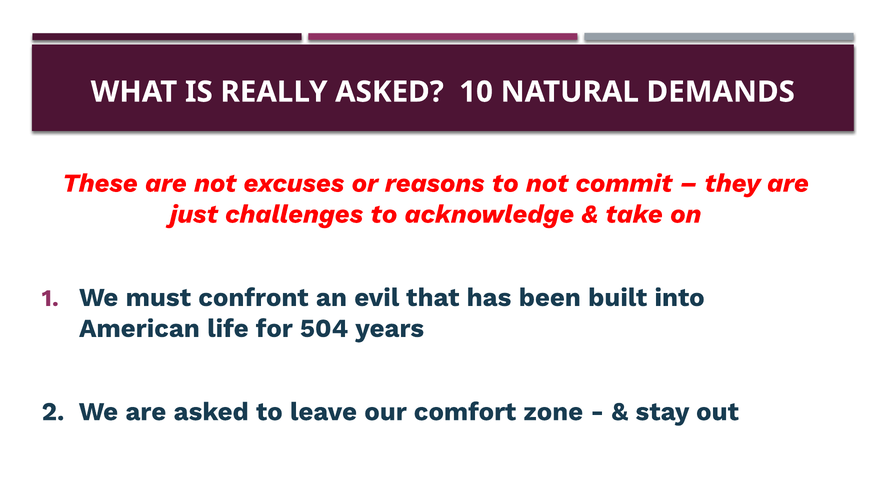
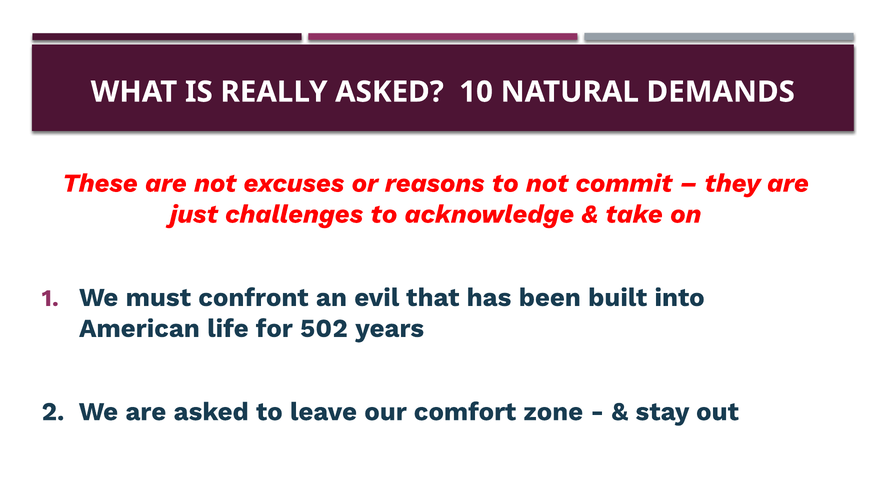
504: 504 -> 502
